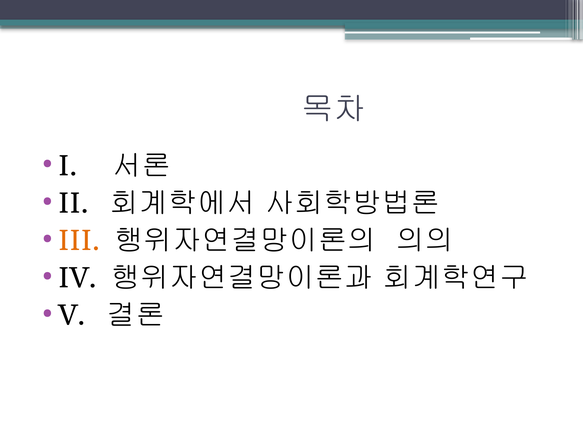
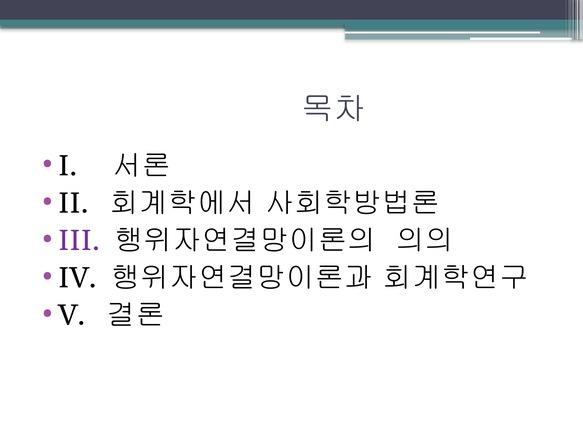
III colour: orange -> purple
